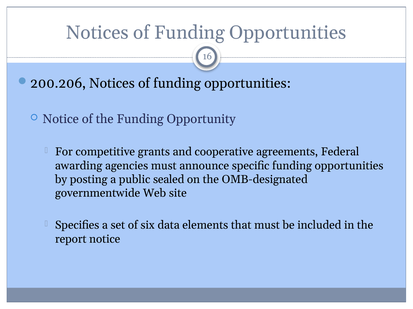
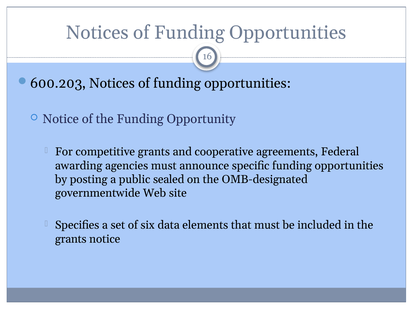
200.206: 200.206 -> 600.203
report at (71, 240): report -> grants
